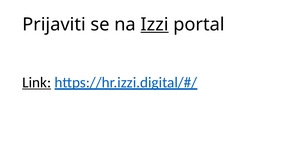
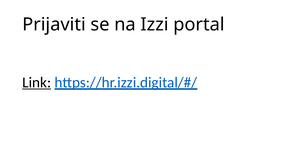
Izzi underline: present -> none
